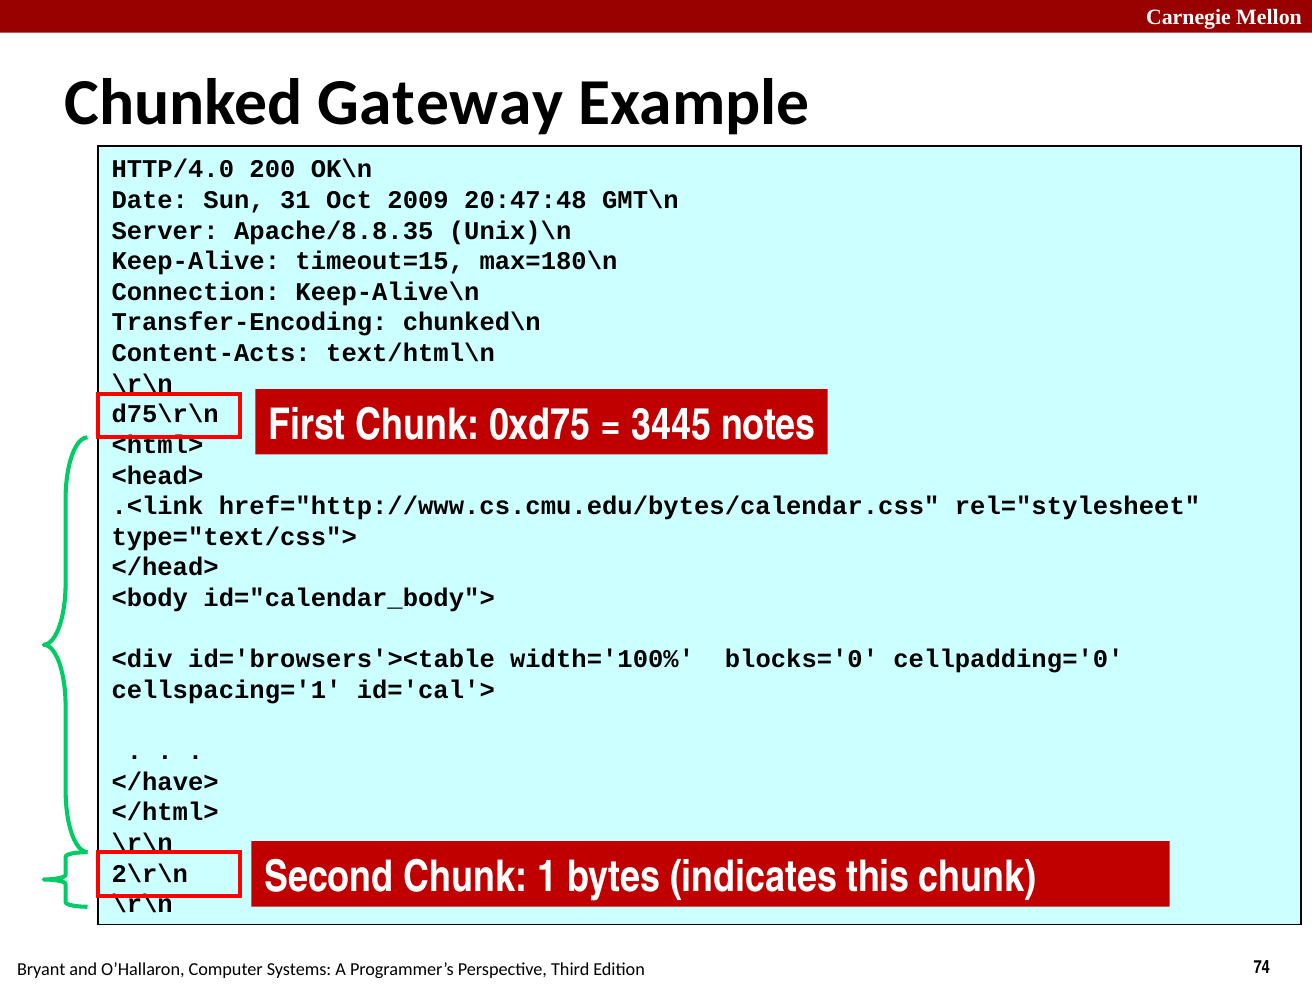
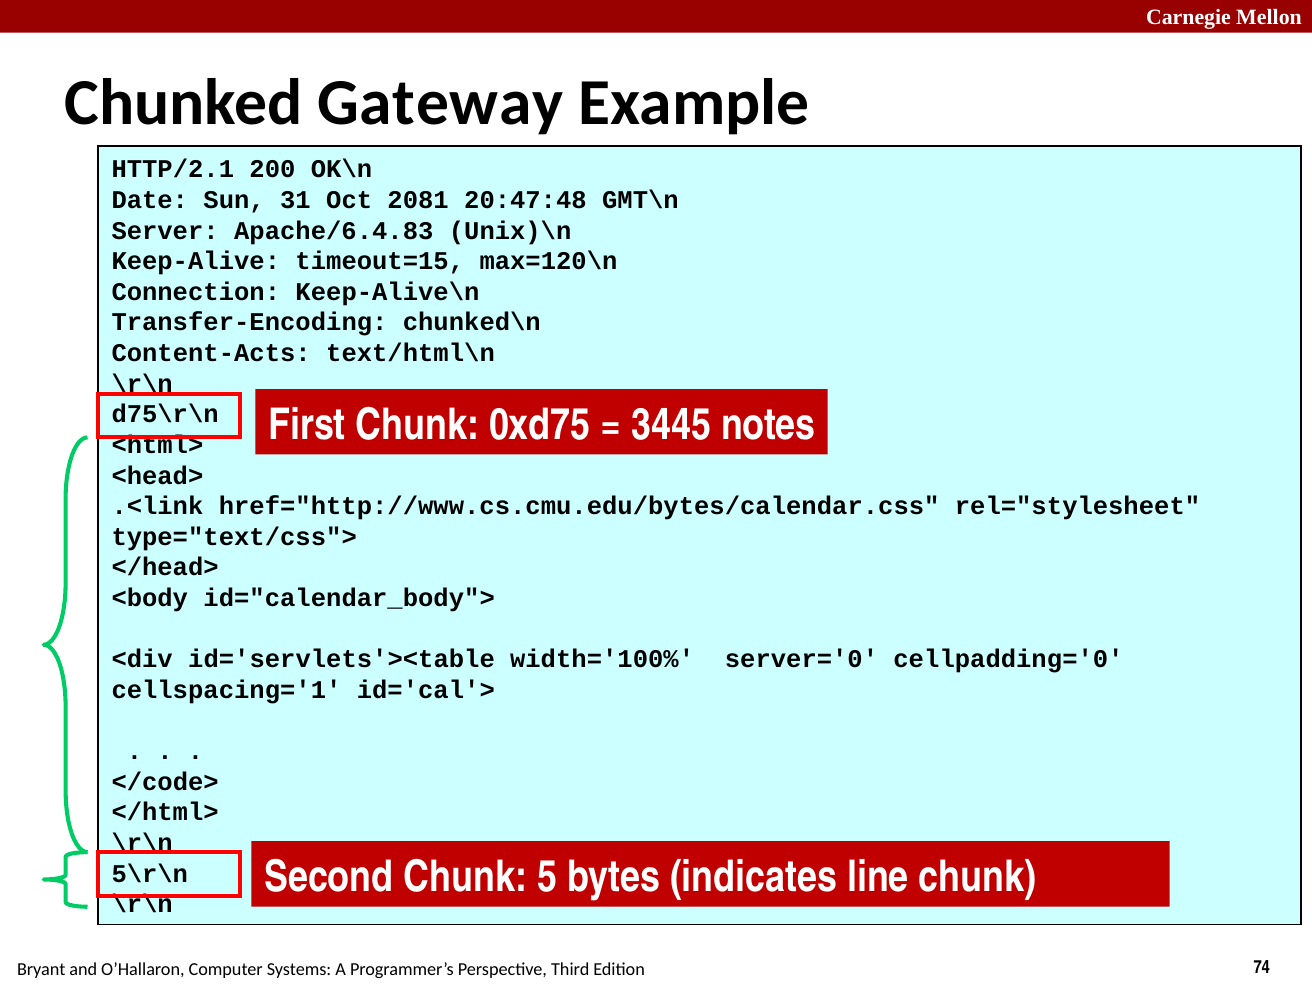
HTTP/4.0: HTTP/4.0 -> HTTP/2.1
2009: 2009 -> 2081
Apache/8.8.35: Apache/8.8.35 -> Apache/6.4.83
max=180\n: max=180\n -> max=120\n
id='browsers'><table: id='browsers'><table -> id='servlets'><table
blocks='0: blocks='0 -> server='0
</have>: </have> -> </code>
1: 1 -> 5
this: this -> line
2\r\n: 2\r\n -> 5\r\n
